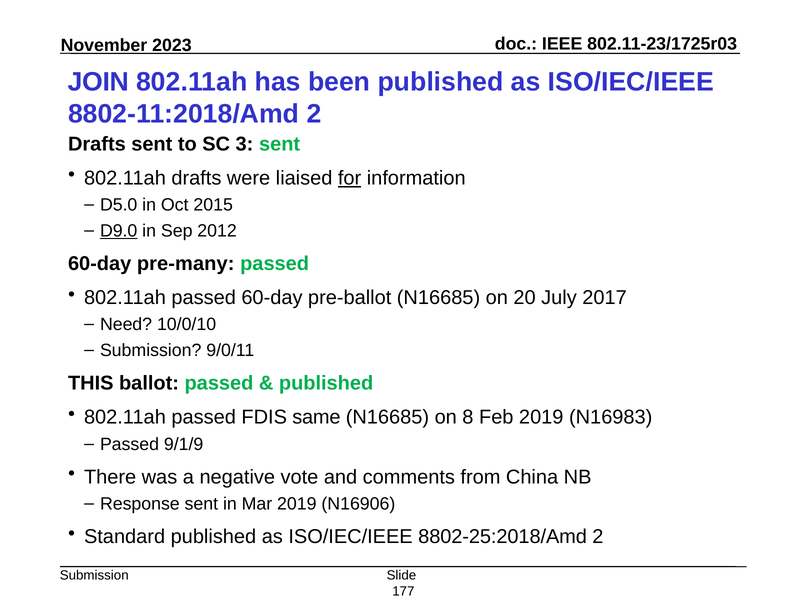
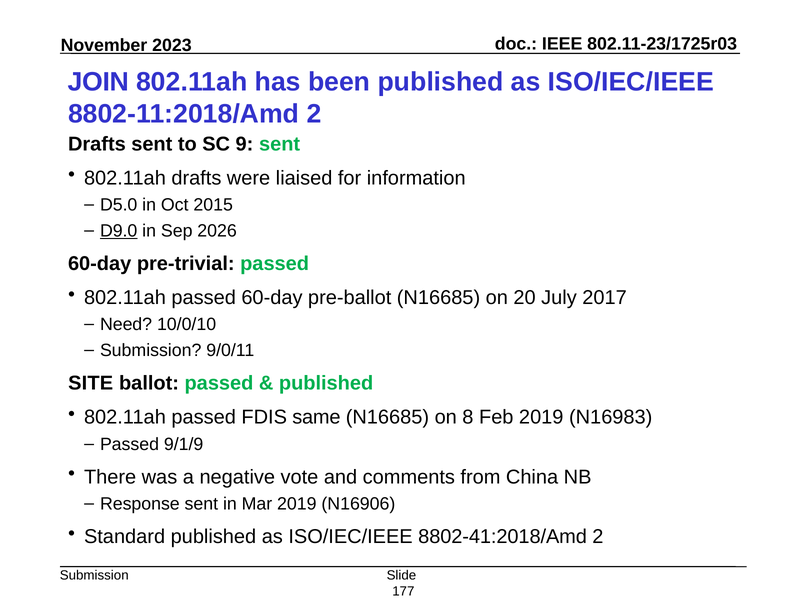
3: 3 -> 9
for underline: present -> none
2012: 2012 -> 2026
pre-many: pre-many -> pre-trivial
THIS: THIS -> SITE
8802-25:2018/Amd: 8802-25:2018/Amd -> 8802-41:2018/Amd
